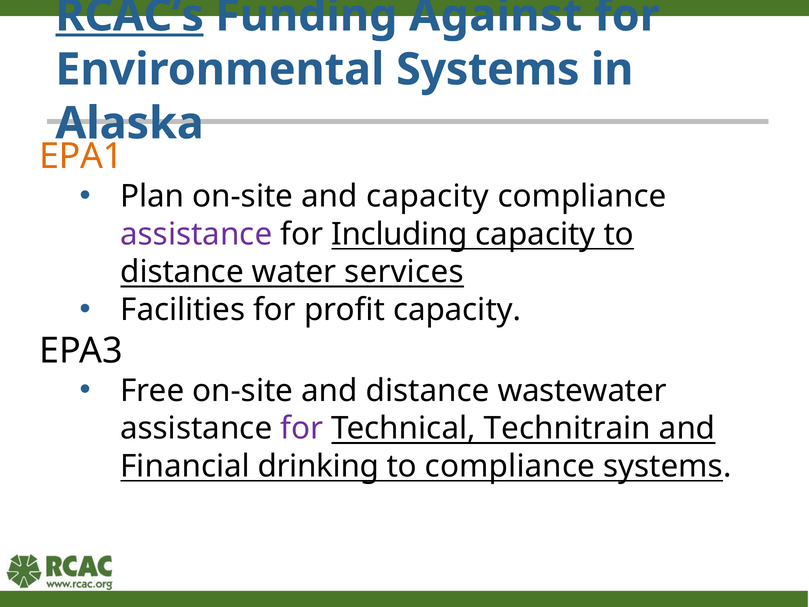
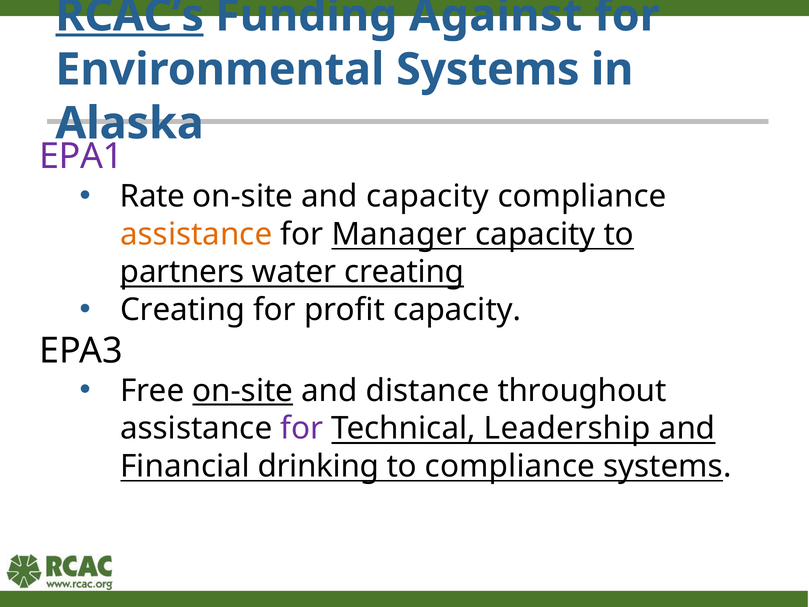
EPA1 colour: orange -> purple
Plan: Plan -> Rate
assistance at (196, 234) colour: purple -> orange
Including: Including -> Manager
distance at (182, 272): distance -> partners
water services: services -> creating
Facilities at (183, 310): Facilities -> Creating
on-site at (243, 391) underline: none -> present
wastewater: wastewater -> throughout
Technitrain: Technitrain -> Leadership
